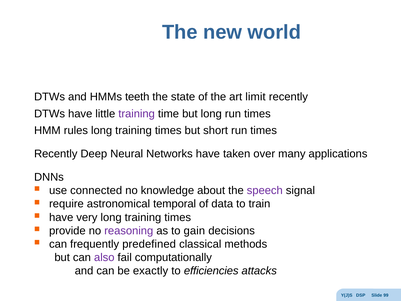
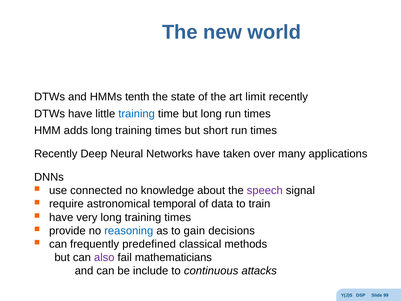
teeth: teeth -> tenth
training at (137, 114) colour: purple -> blue
rules: rules -> adds
reasoning colour: purple -> blue
computationally: computationally -> mathematicians
exactly: exactly -> include
efficiencies: efficiencies -> continuous
